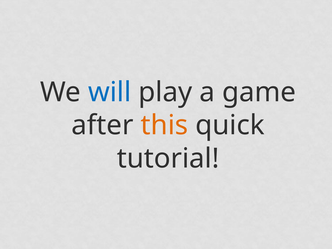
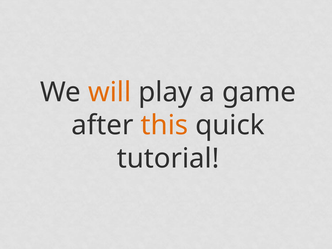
will colour: blue -> orange
